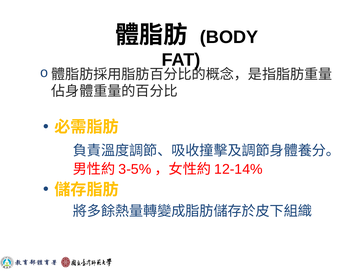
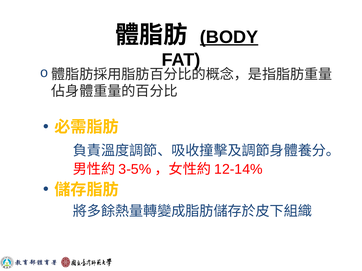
BODY underline: none -> present
